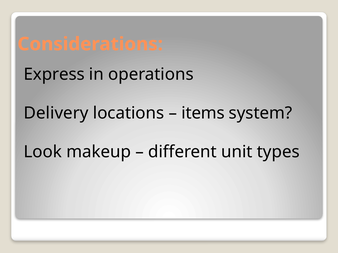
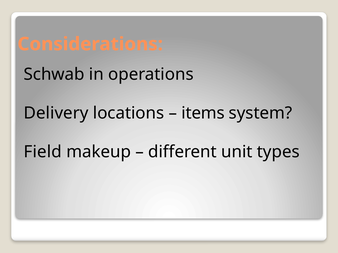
Express: Express -> Schwab
Look: Look -> Field
